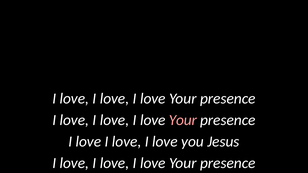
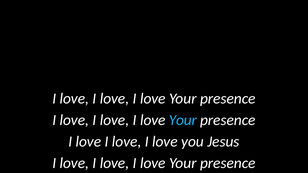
Your at (183, 120) colour: pink -> light blue
